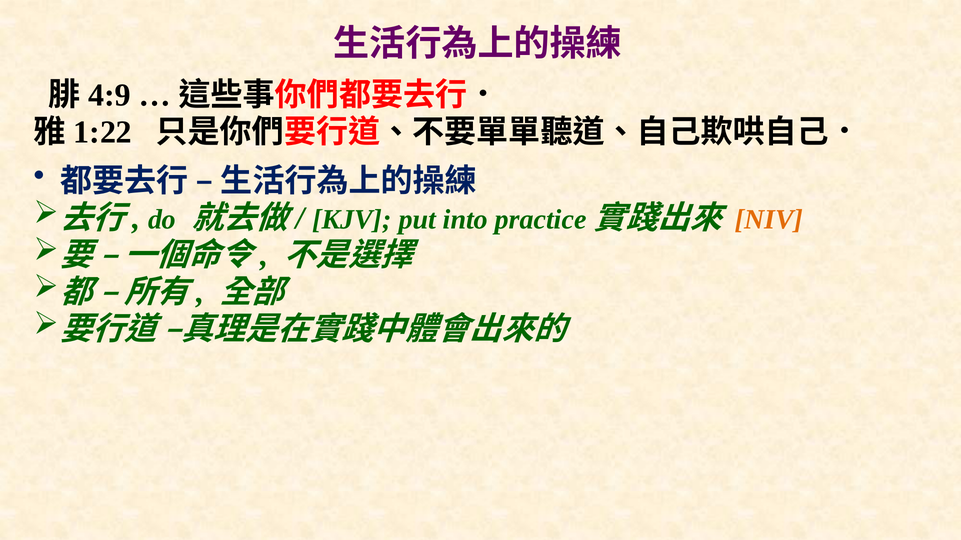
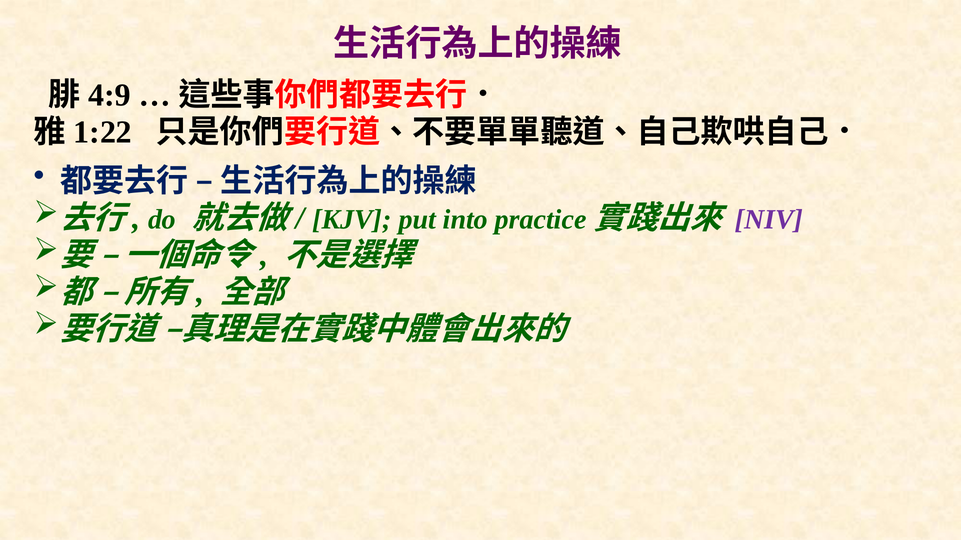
NIV colour: orange -> purple
